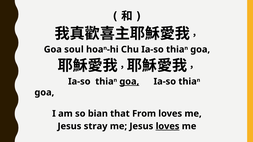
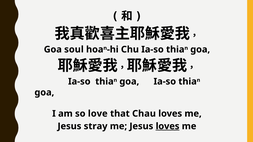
goa at (129, 82) underline: present -> none
bian: bian -> love
From: From -> Chau
